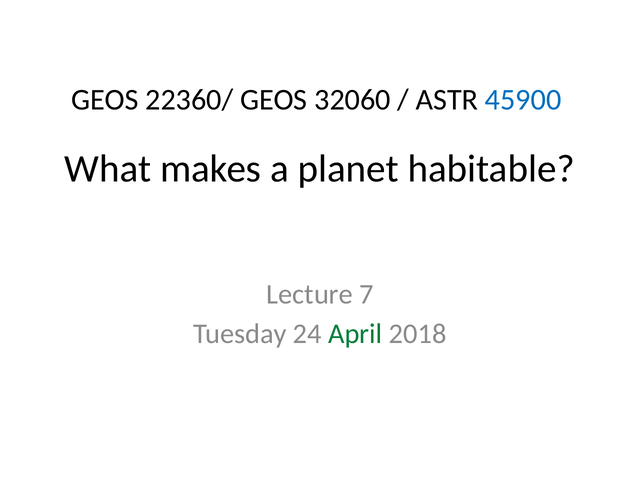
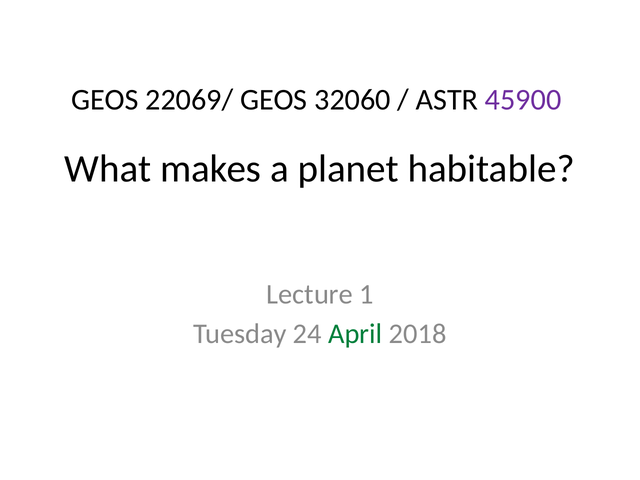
22360/: 22360/ -> 22069/
45900 colour: blue -> purple
7: 7 -> 1
